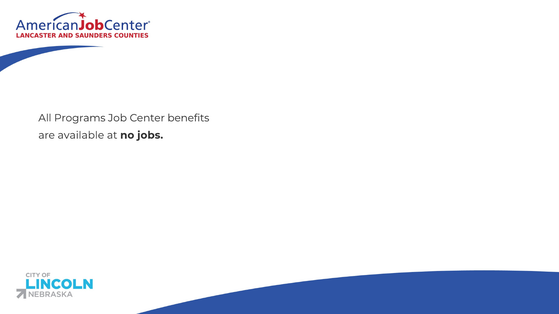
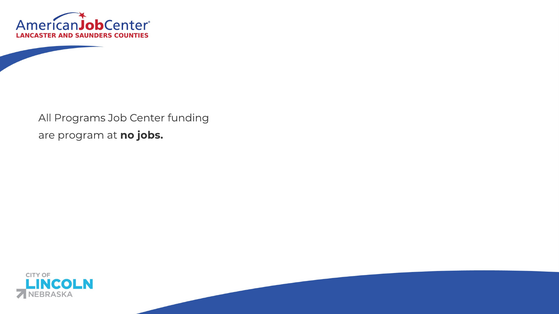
benefits: benefits -> funding
available: available -> program
